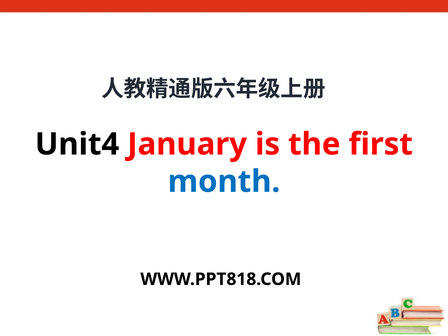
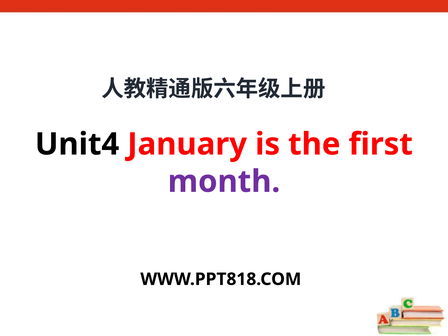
month colour: blue -> purple
